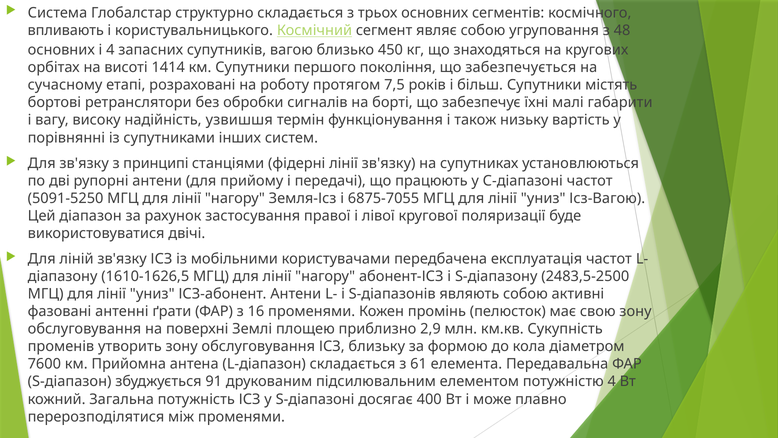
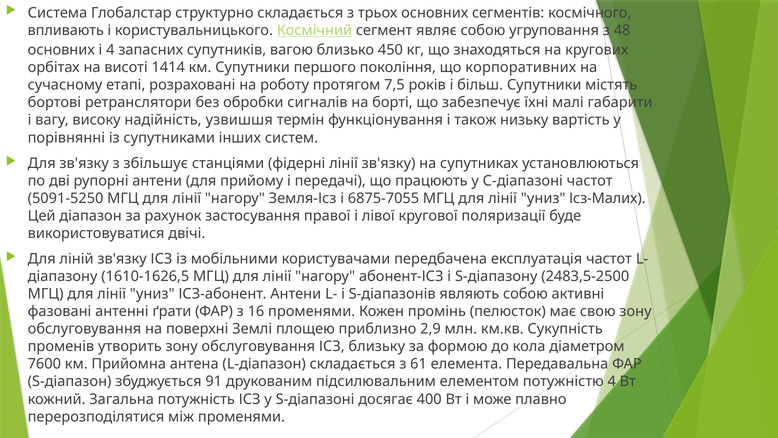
забезпечується: забезпечується -> корпоративних
принципі: принципі -> збільшує
Ісз-Вагою: Ісз-Вагою -> Ісз-Малих
